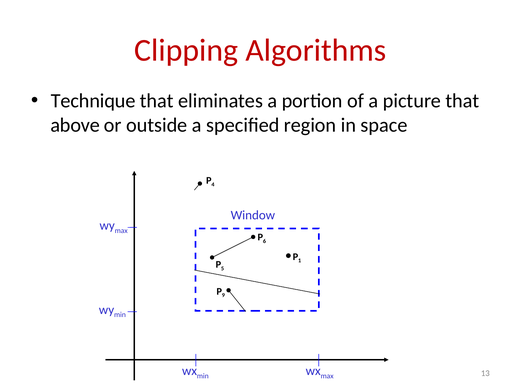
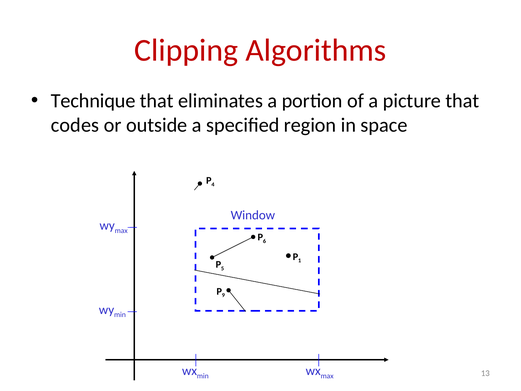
above: above -> codes
